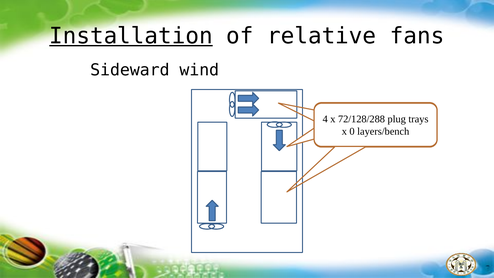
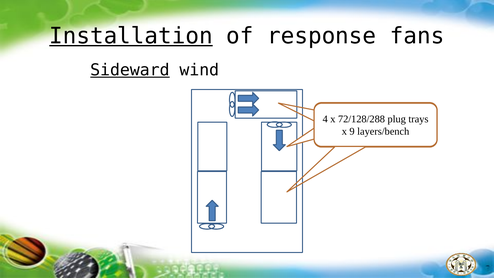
relative: relative -> response
Sideward underline: none -> present
0: 0 -> 9
